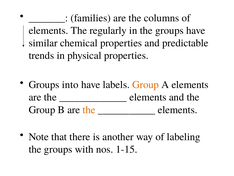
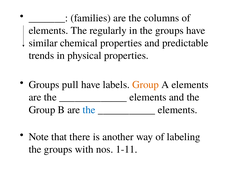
into: into -> pull
the at (89, 109) colour: orange -> blue
1-15: 1-15 -> 1-11
